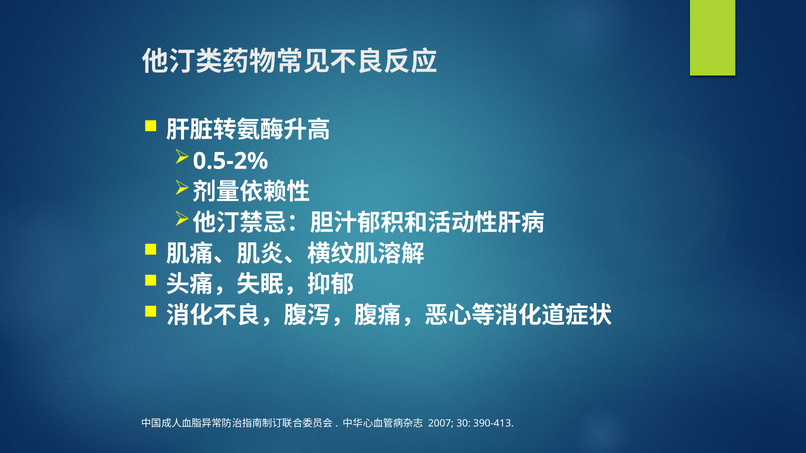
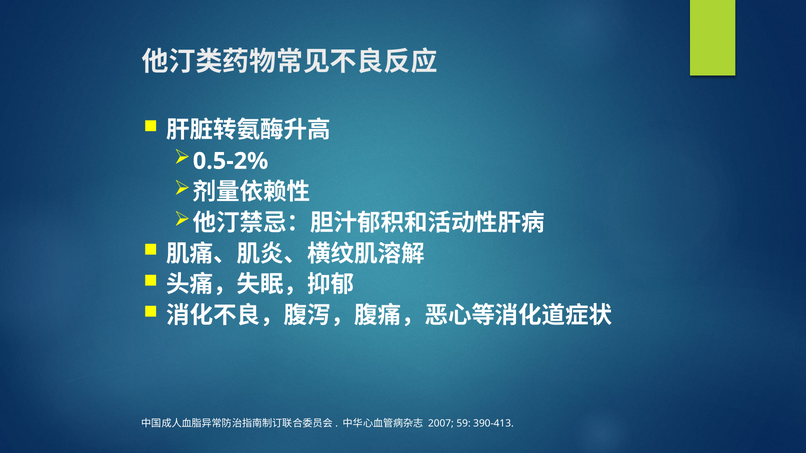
30: 30 -> 59
